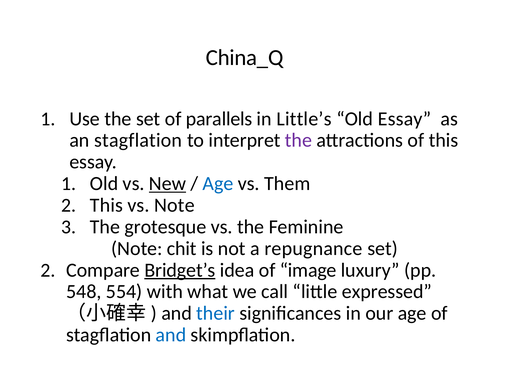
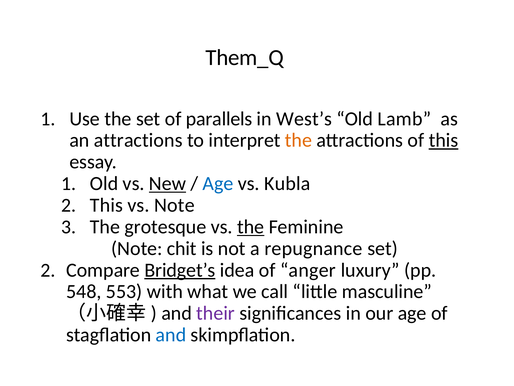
China_Q: China_Q -> Them_Q
Little’s: Little’s -> West’s
Old Essay: Essay -> Lamb
an stagflation: stagflation -> attractions
the at (299, 140) colour: purple -> orange
this at (443, 140) underline: none -> present
Them: Them -> Kubla
the at (251, 227) underline: none -> present
image: image -> anger
554: 554 -> 553
expressed: expressed -> masculine
their colour: blue -> purple
